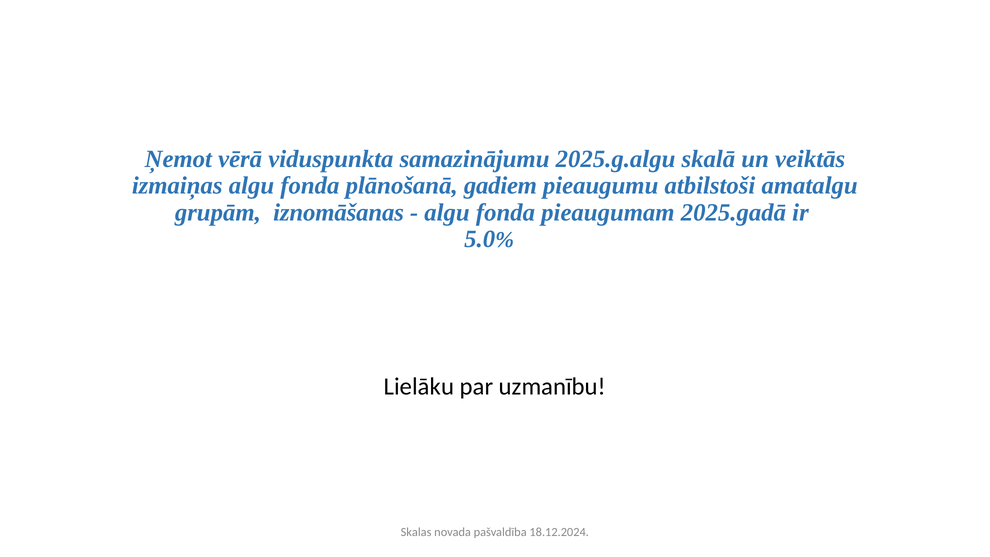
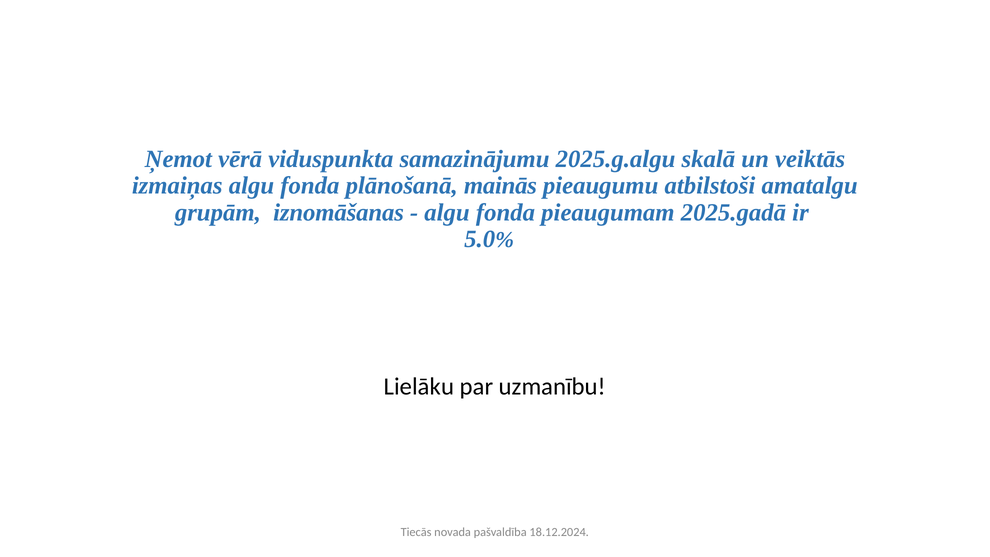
gadiem: gadiem -> mainās
Skalas: Skalas -> Tiecās
